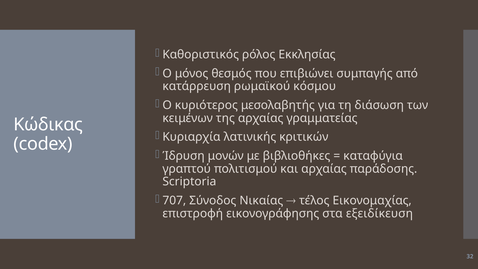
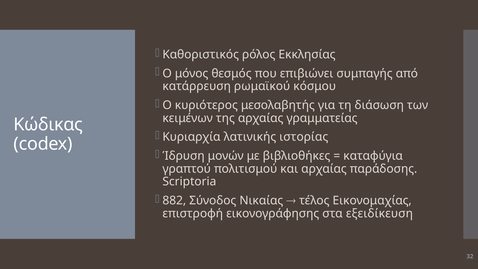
κριτικών: κριτικών -> ιστορίας
707: 707 -> 882
